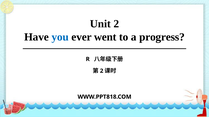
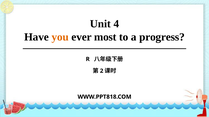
Unit 2: 2 -> 4
you colour: blue -> orange
went: went -> most
